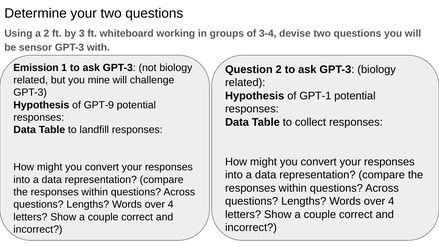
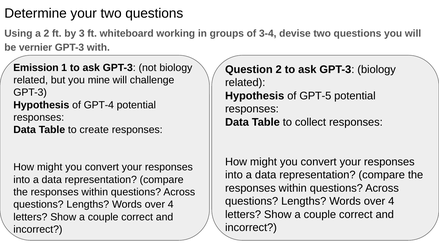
sensor: sensor -> vernier
GPT-1: GPT-1 -> GPT-5
GPT-9: GPT-9 -> GPT-4
landfill: landfill -> create
